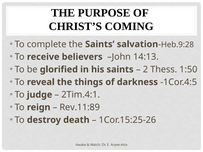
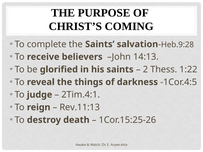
1:50: 1:50 -> 1:22
Rev.11:89: Rev.11:89 -> Rev.11:13
